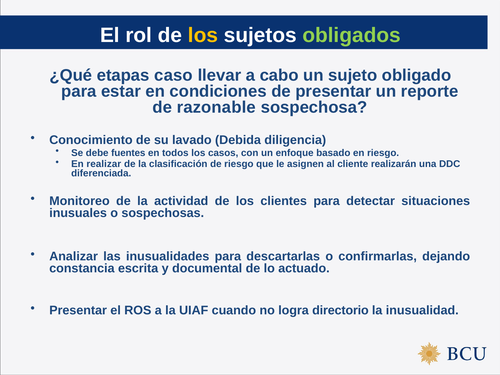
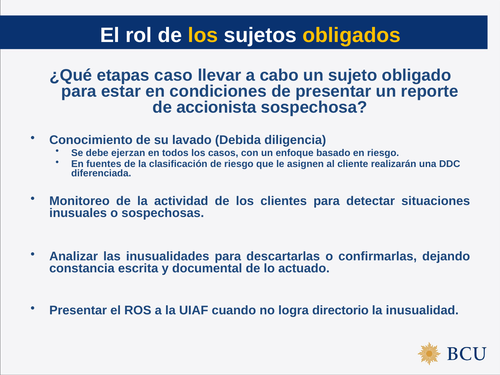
obligados colour: light green -> yellow
razonable: razonable -> accionista
fuentes: fuentes -> ejerzan
realizar: realizar -> fuentes
